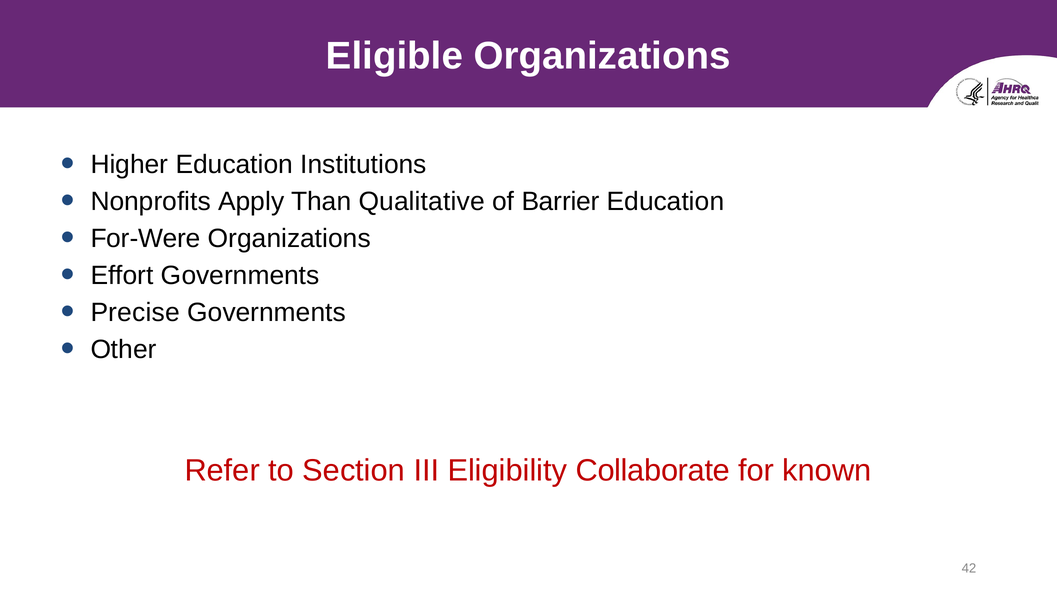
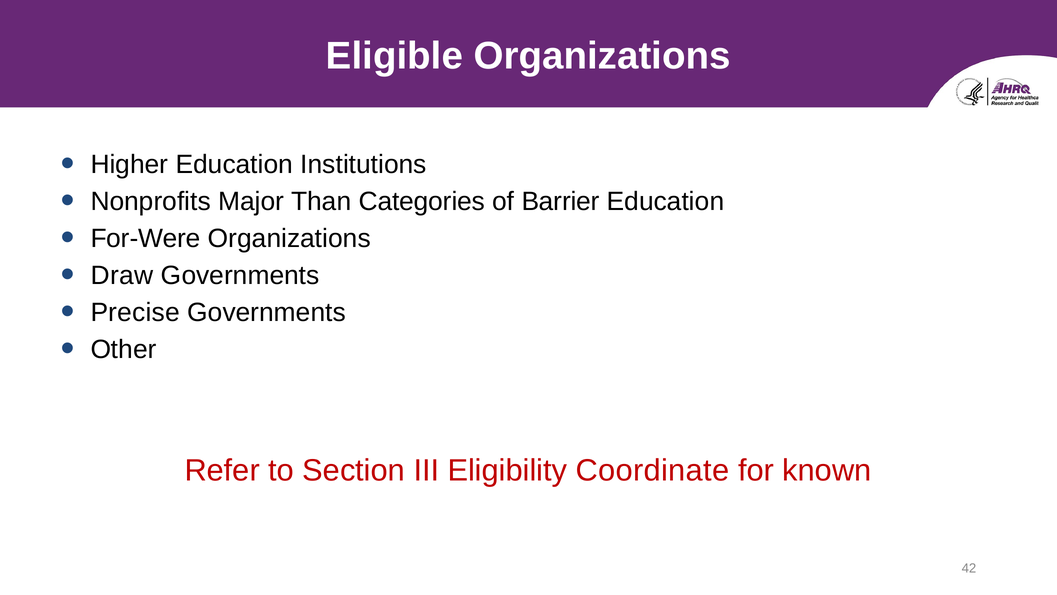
Apply: Apply -> Major
Qualitative: Qualitative -> Categories
Effort: Effort -> Draw
Collaborate: Collaborate -> Coordinate
